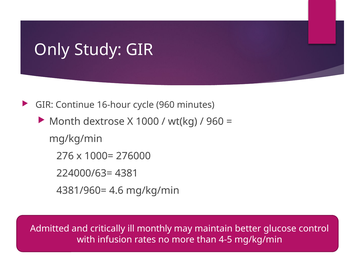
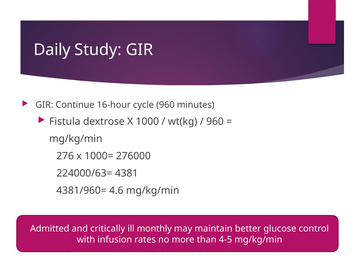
Only: Only -> Daily
Month: Month -> Fistula
